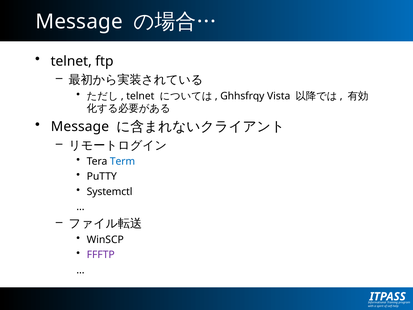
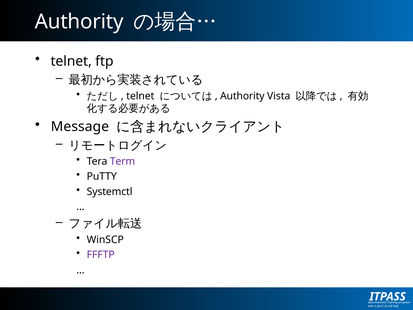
Message at (79, 22): Message -> Authority
Ghhsfrqy at (242, 96): Ghhsfrqy -> Authority
Term colour: blue -> purple
